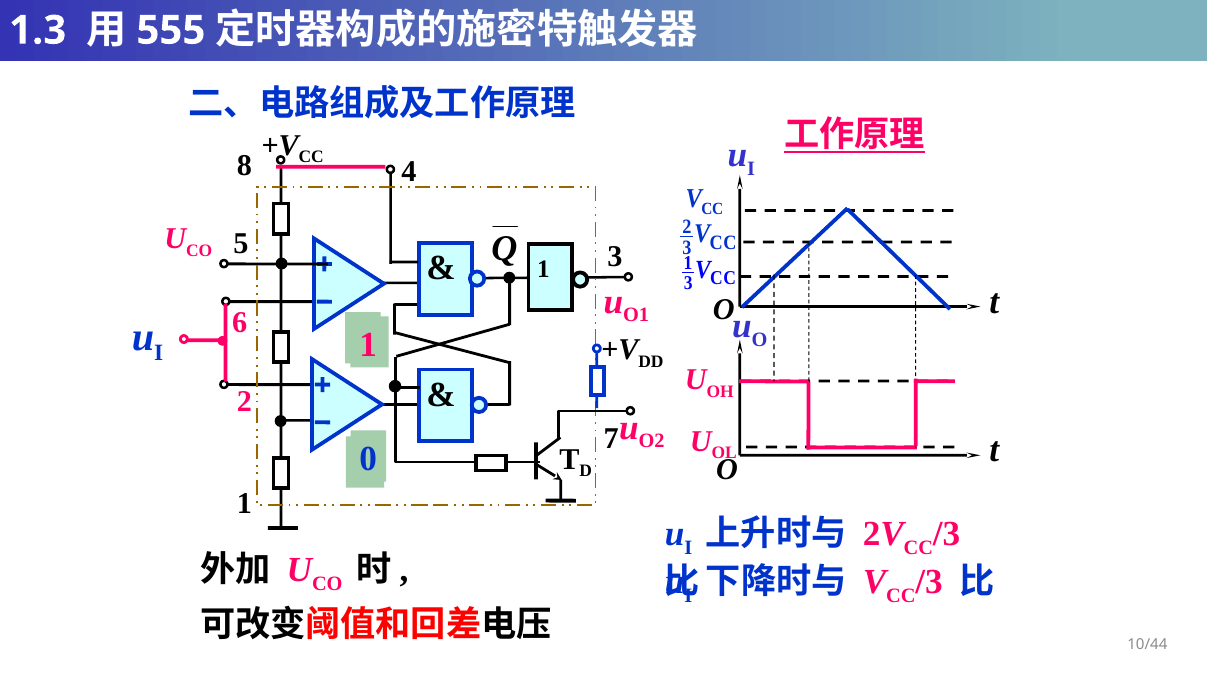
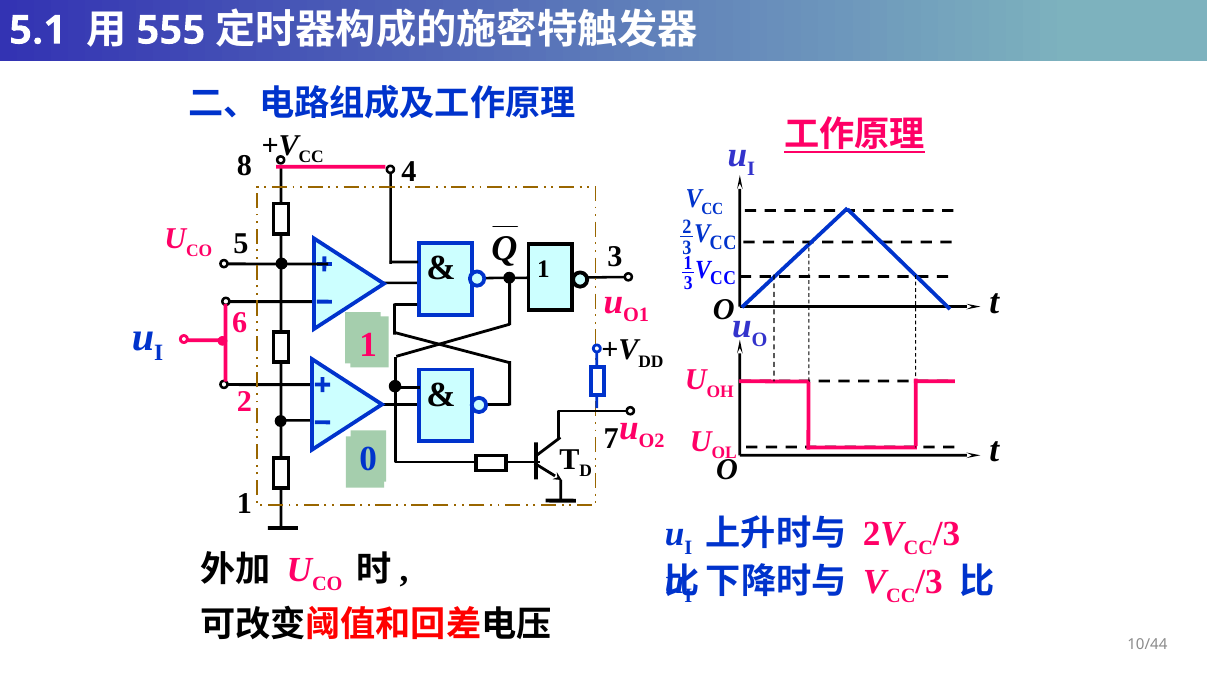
1.3: 1.3 -> 5.1
